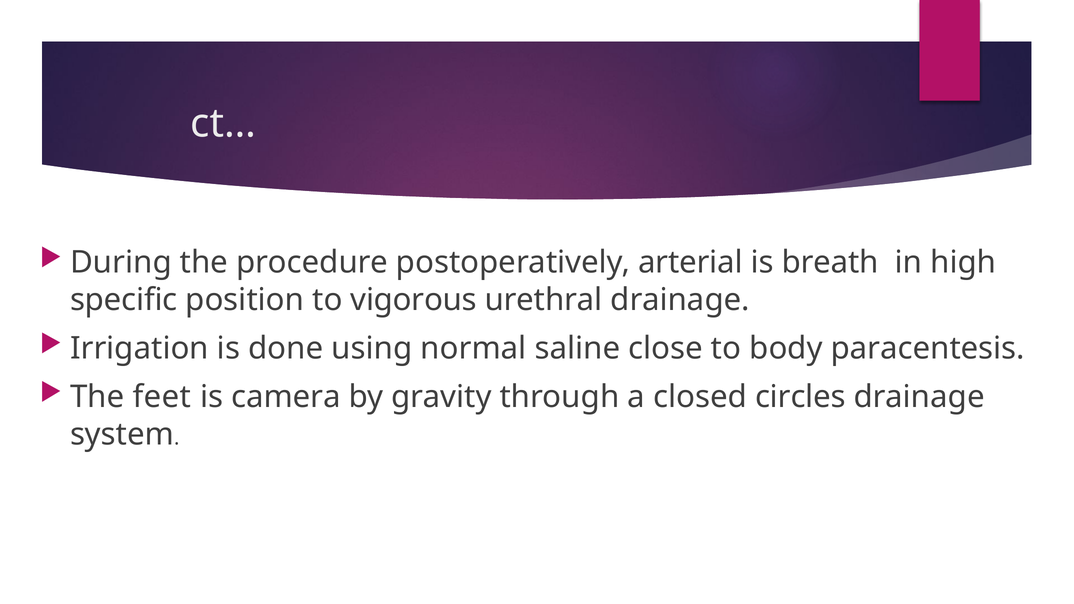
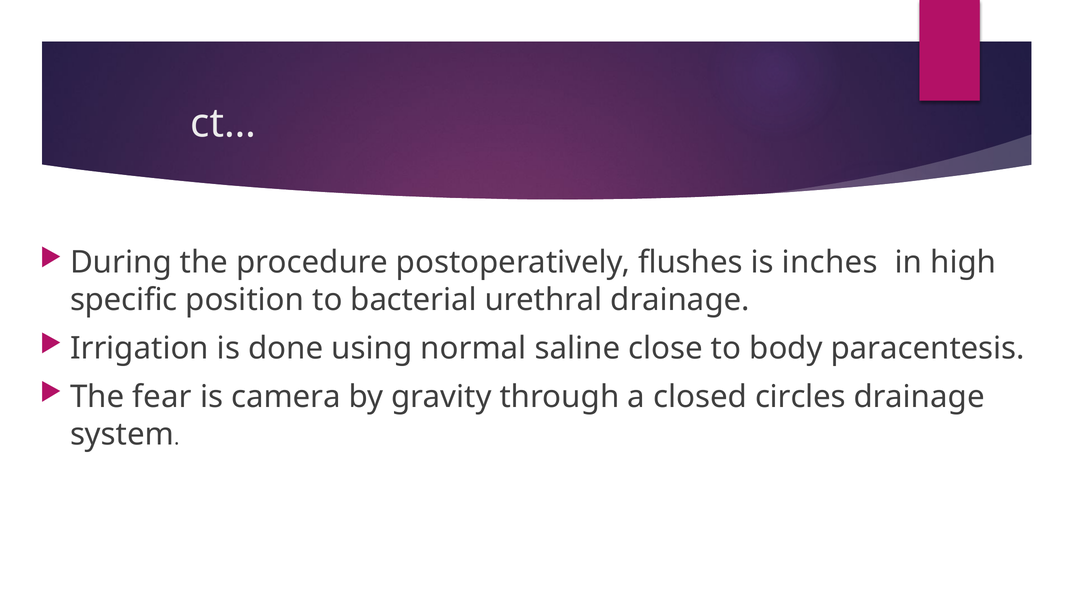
arterial: arterial -> flushes
breath: breath -> inches
vigorous: vigorous -> bacterial
feet: feet -> fear
